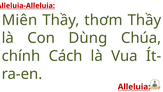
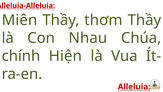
Dùng: Dùng -> Nhau
Cách: Cách -> Hiện
